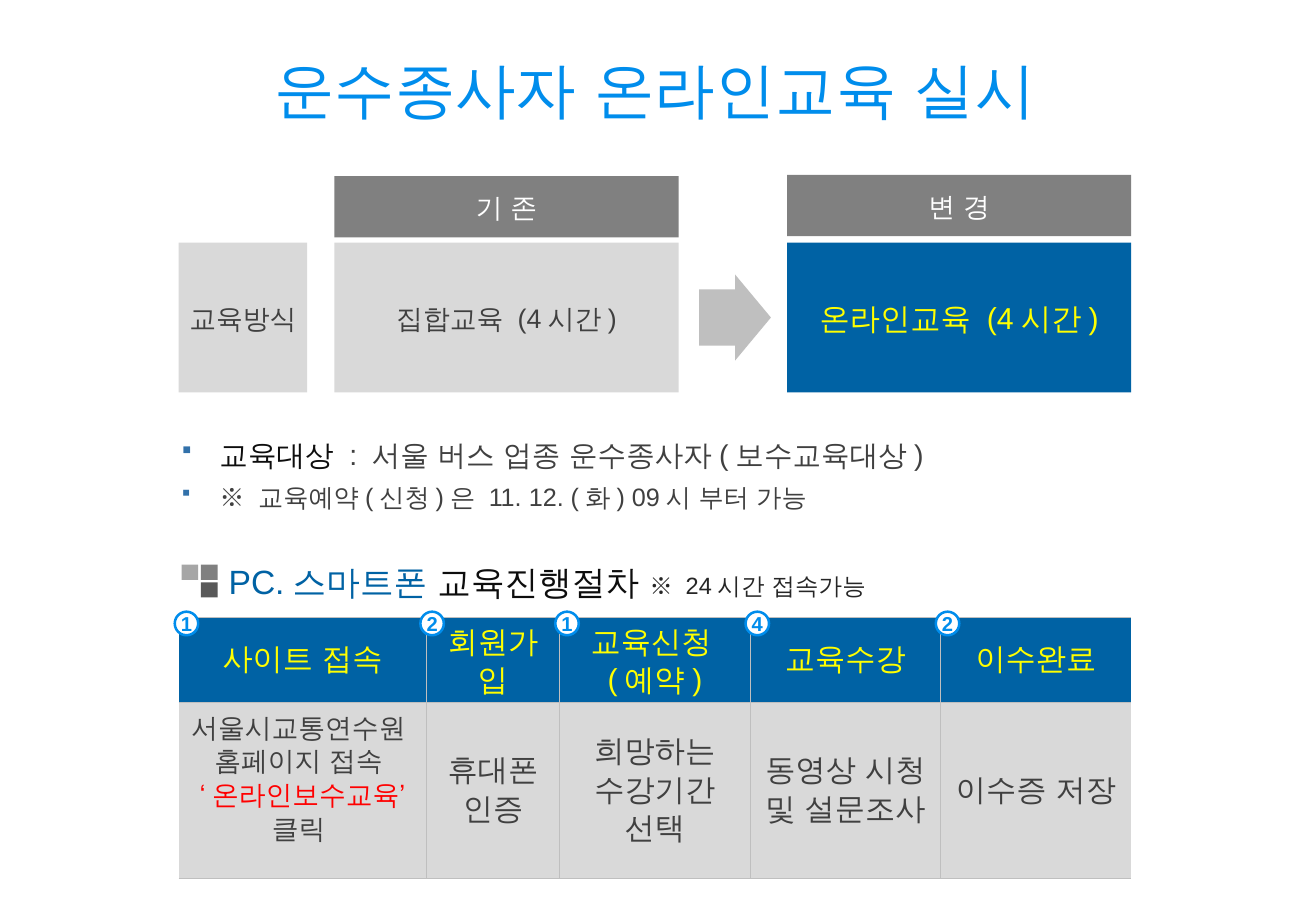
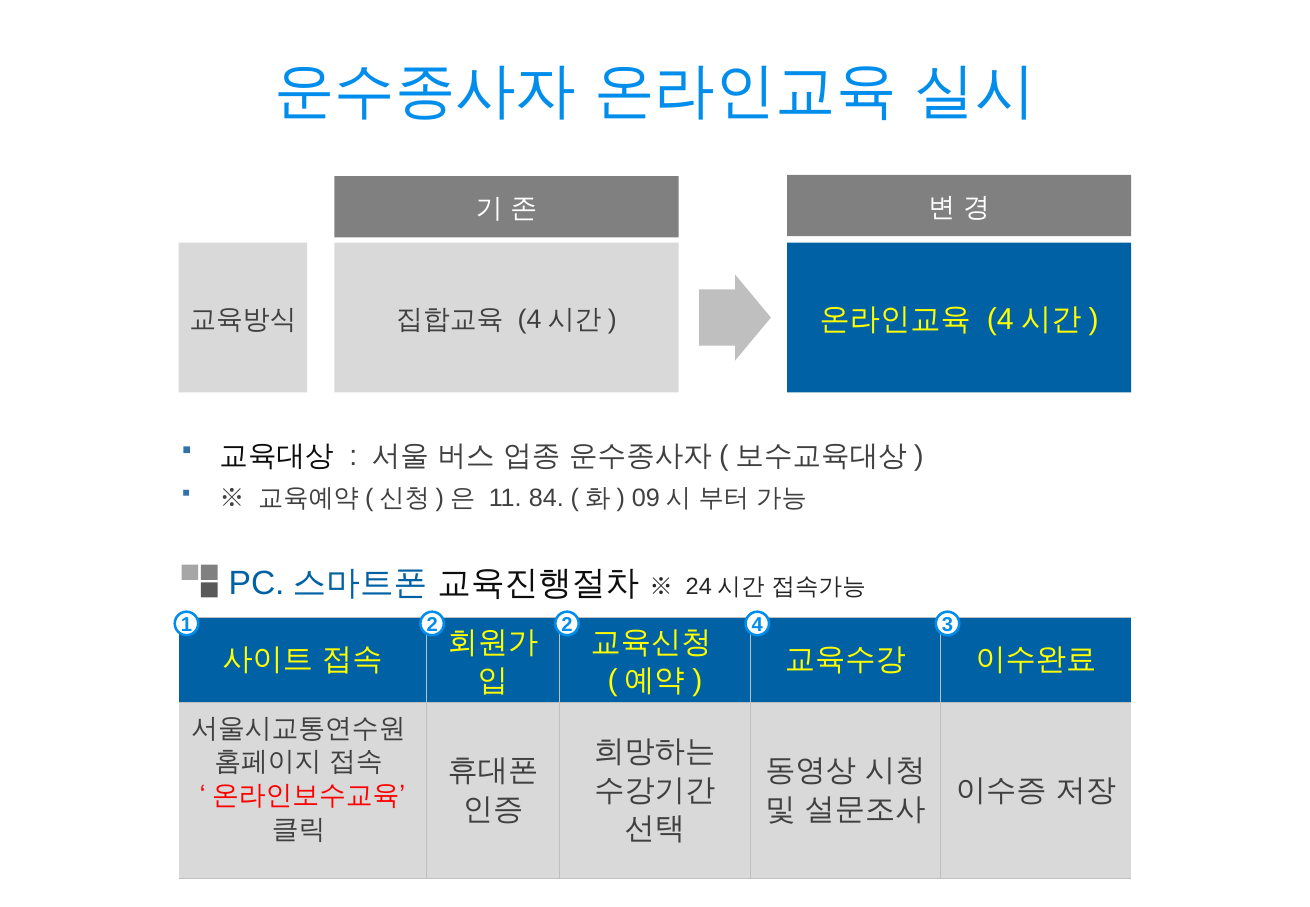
12: 12 -> 84
2 1: 1 -> 2
4 2: 2 -> 3
